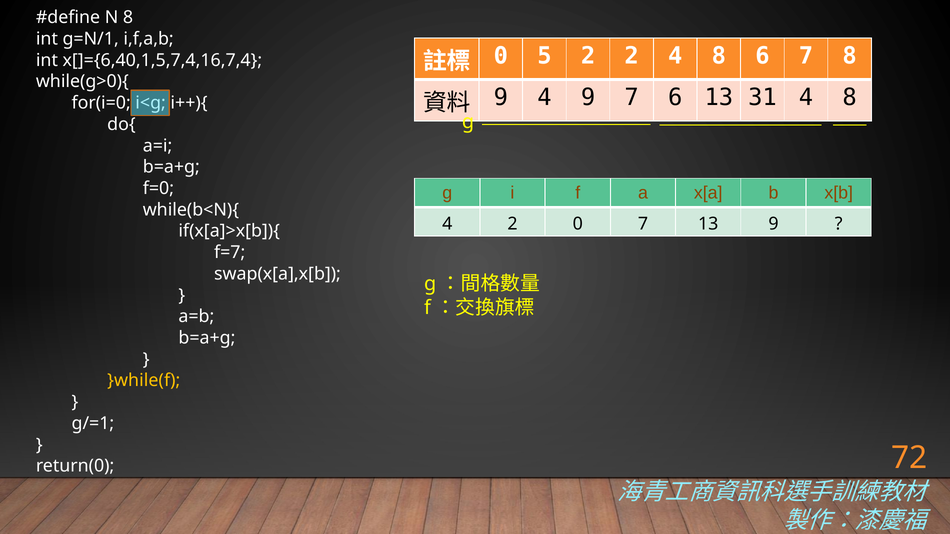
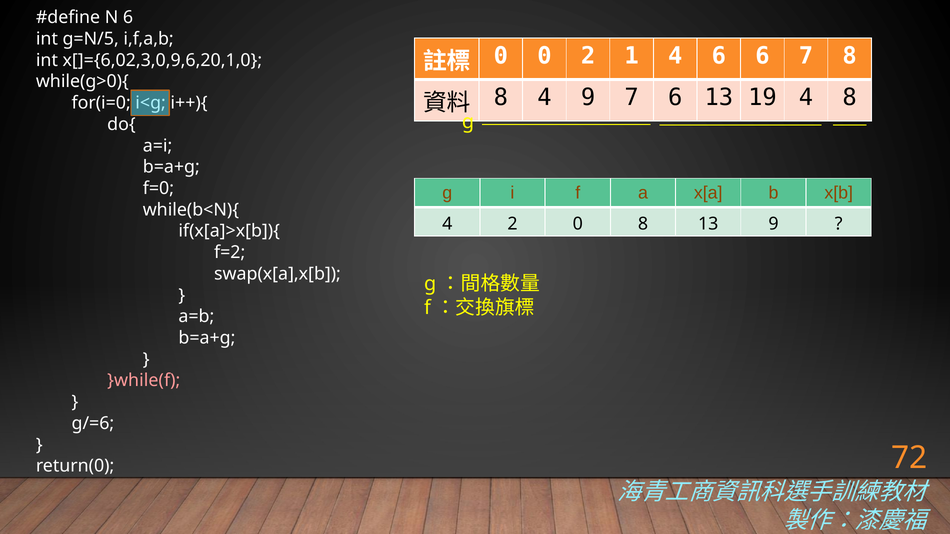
N 8: 8 -> 6
g=N/1: g=N/1 -> g=N/5
0 5: 5 -> 0
2 2: 2 -> 1
8 at (719, 56): 8 -> 6
x[]={6,40,1,5,7,4,16,7,4: x[]={6,40,1,5,7,4,16,7,4 -> x[]={6,02,3,0,9,6,20,1,0
9 at (501, 97): 9 -> 8
31: 31 -> 19
0 7: 7 -> 8
f=7: f=7 -> f=2
}while(f colour: yellow -> pink
g/=1: g/=1 -> g/=6
